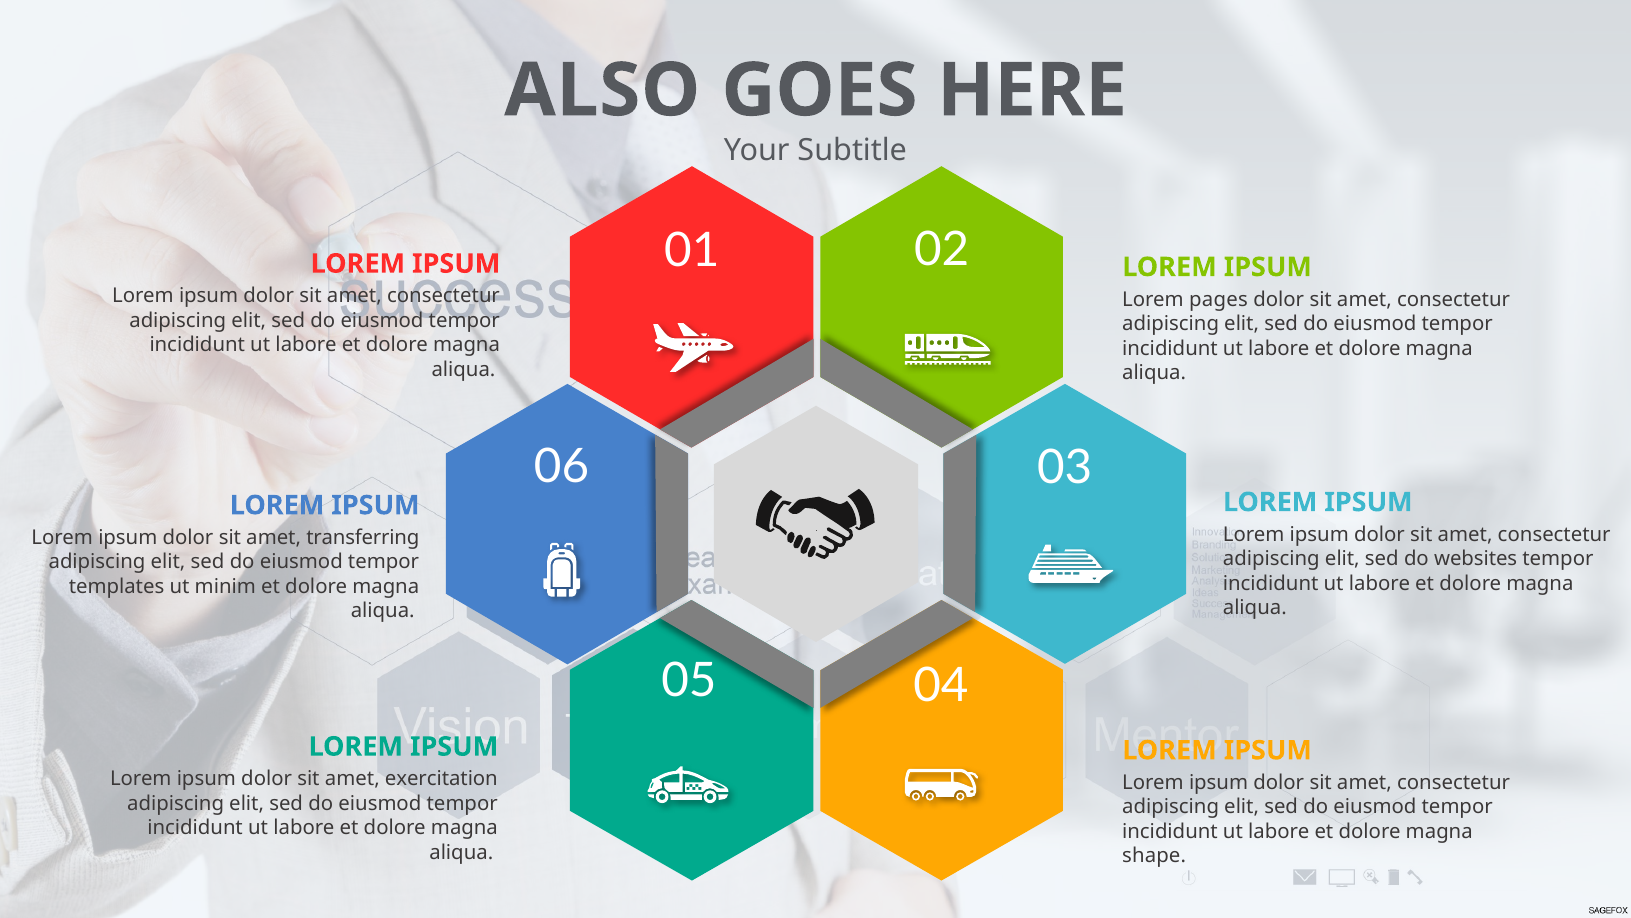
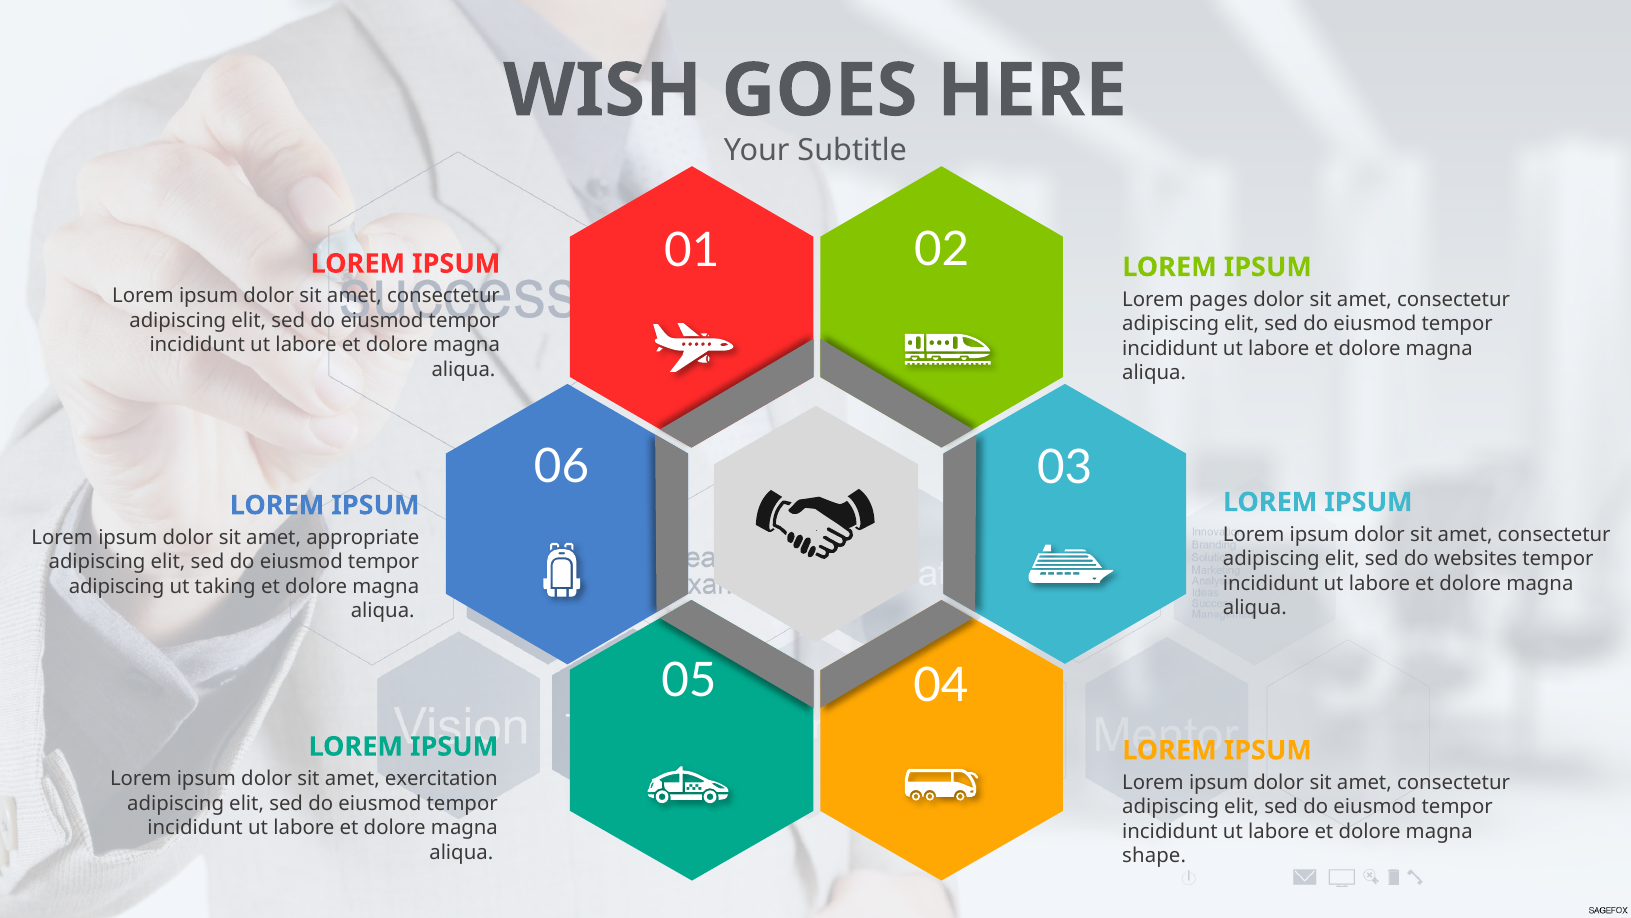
ALSO: ALSO -> WISH
transferring: transferring -> appropriate
templates at (117, 586): templates -> adipiscing
minim: minim -> taking
